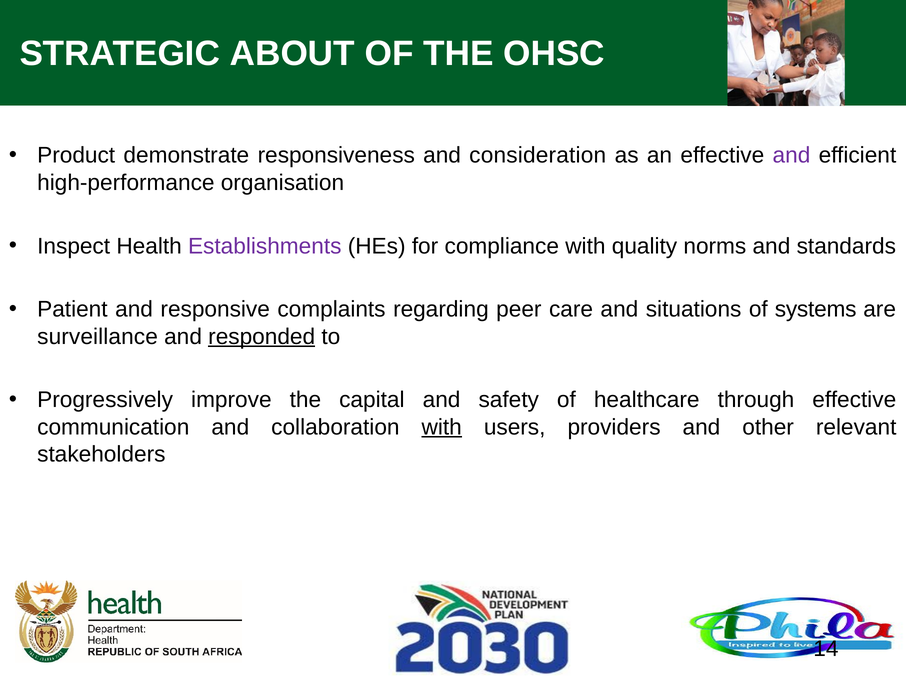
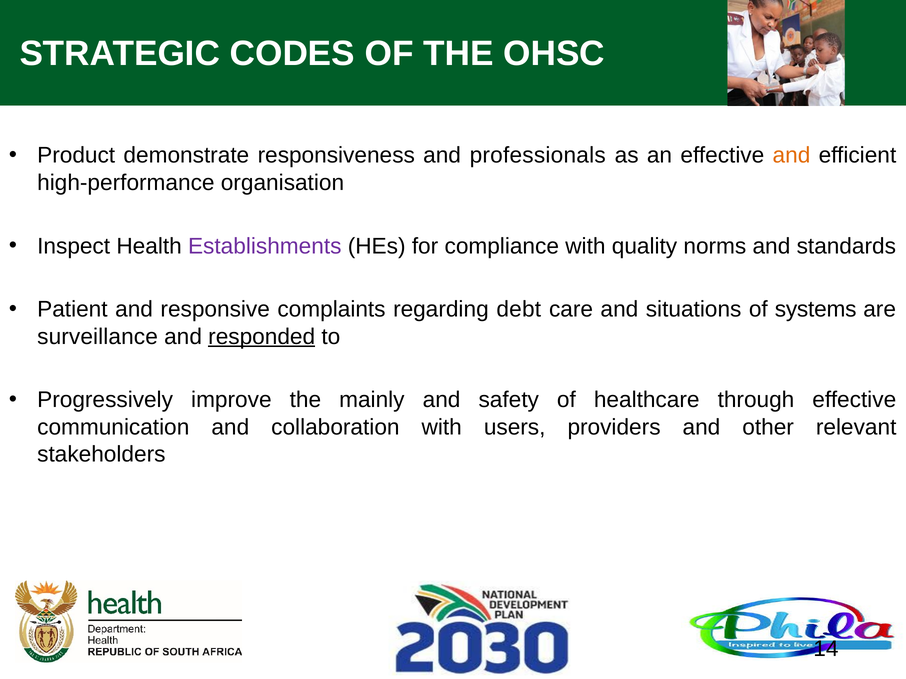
ABOUT: ABOUT -> CODES
consideration: consideration -> professionals
and at (791, 156) colour: purple -> orange
peer: peer -> debt
capital: capital -> mainly
with at (442, 427) underline: present -> none
